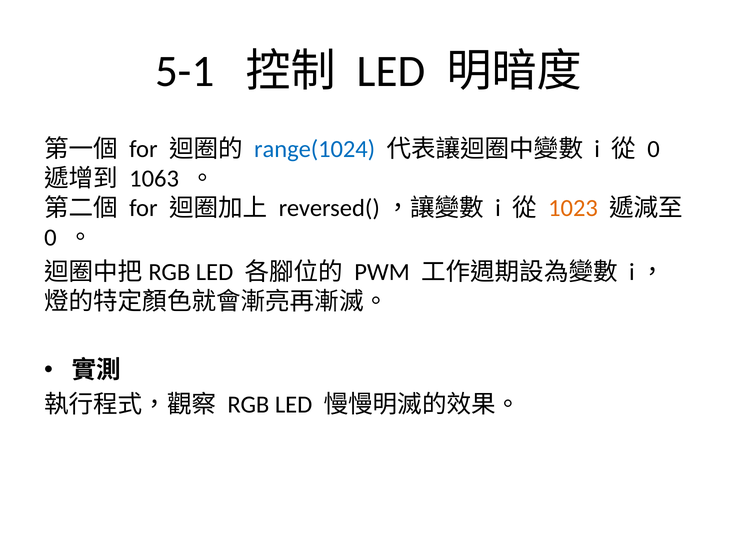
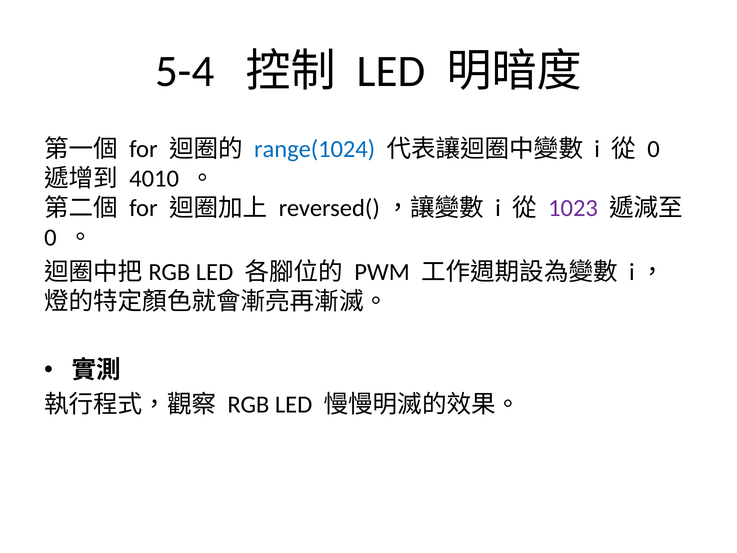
5-1: 5-1 -> 5-4
1063: 1063 -> 4010
1023 colour: orange -> purple
